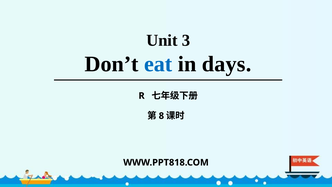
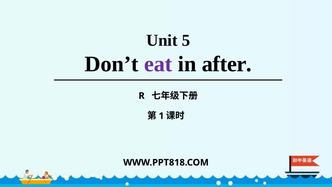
3: 3 -> 5
eat colour: blue -> purple
days: days -> after
8: 8 -> 1
